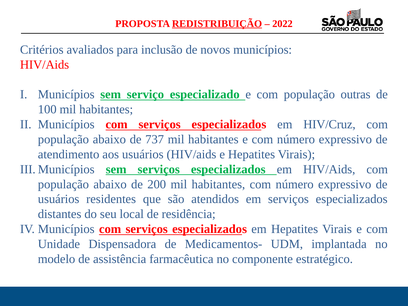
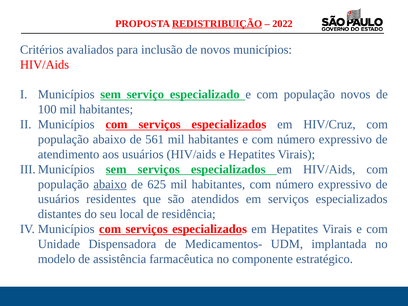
população outras: outras -> novos
737: 737 -> 561
abaixo at (110, 184) underline: none -> present
200: 200 -> 625
